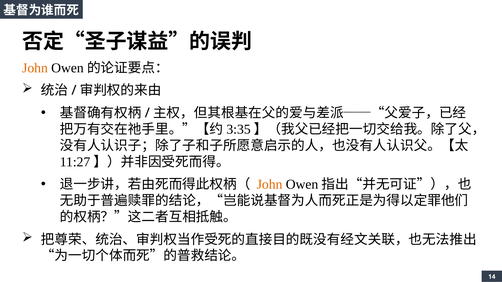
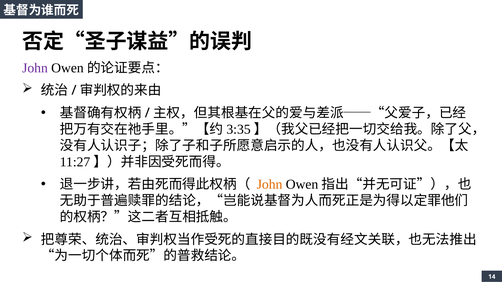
John at (35, 68) colour: orange -> purple
